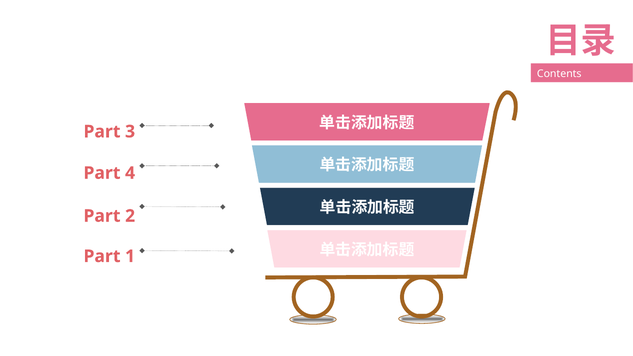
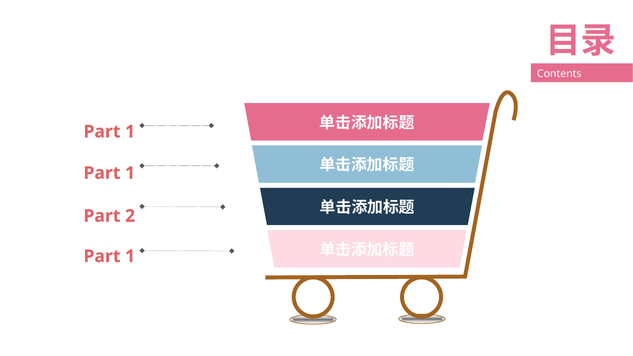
3 at (130, 132): 3 -> 1
4 at (130, 173): 4 -> 1
